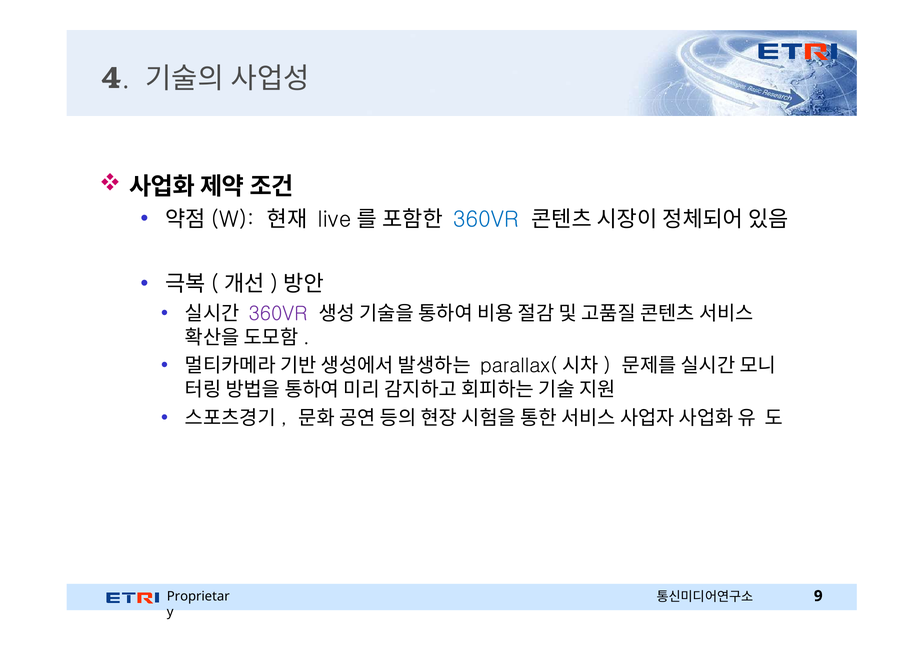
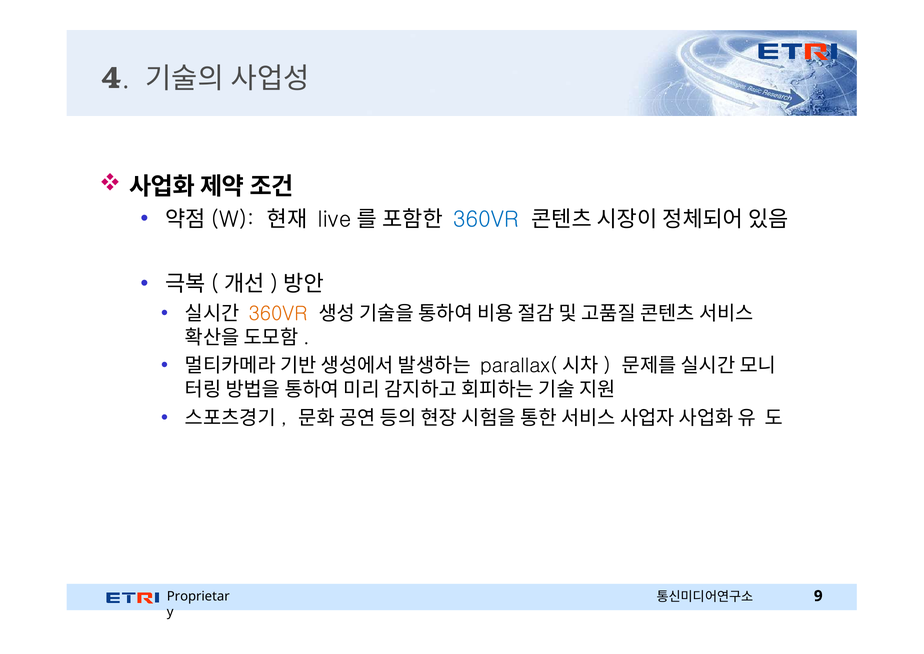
360VR at (278, 314) colour: purple -> orange
